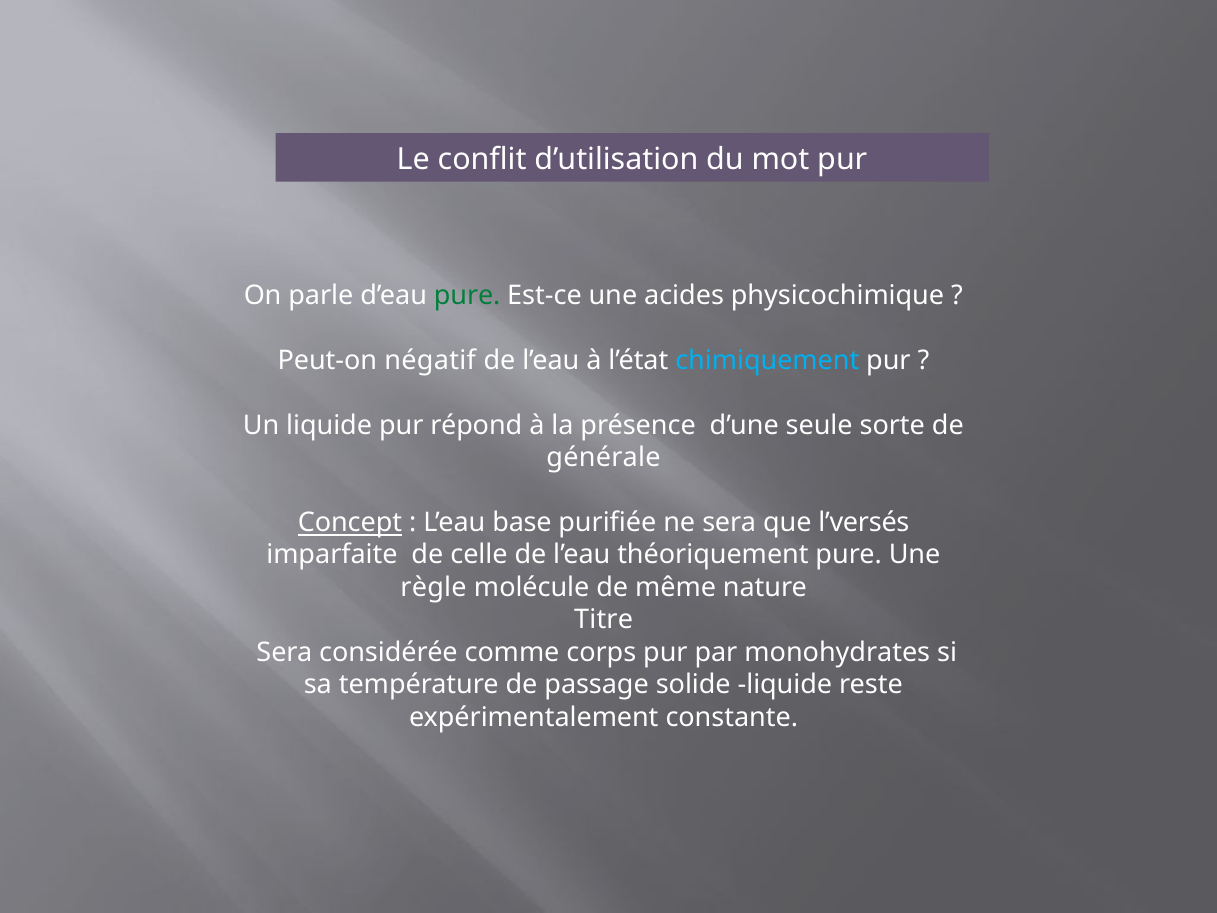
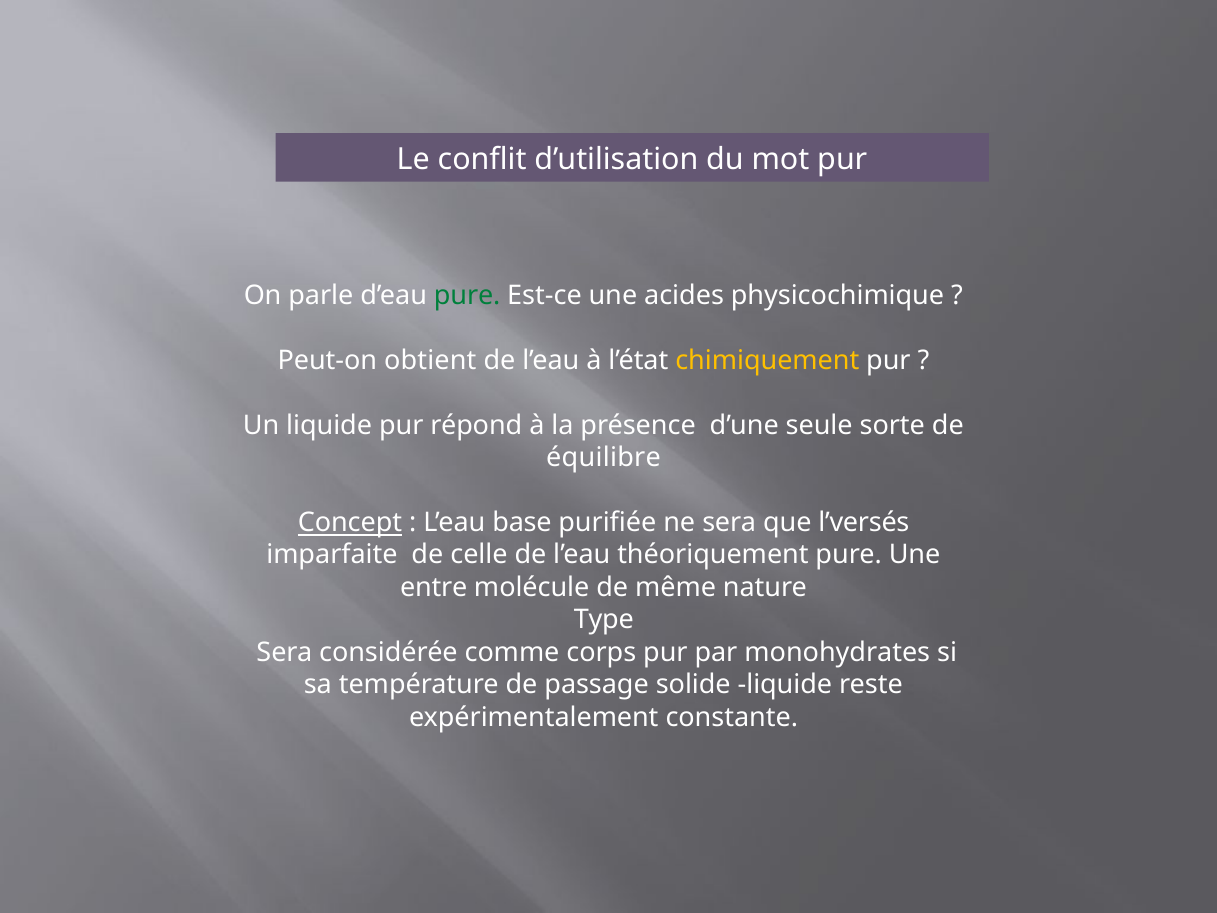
négatif: négatif -> obtient
chimiquement colour: light blue -> yellow
générale: générale -> équilibre
règle: règle -> entre
Titre: Titre -> Type
